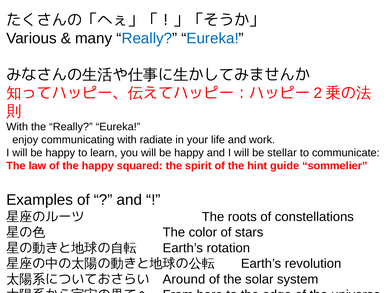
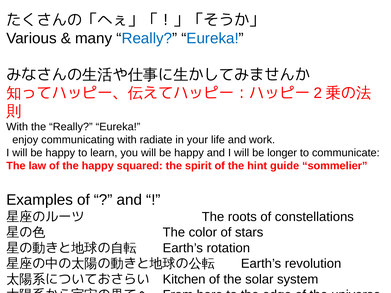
stellar: stellar -> longer
Around: Around -> Kitchen
